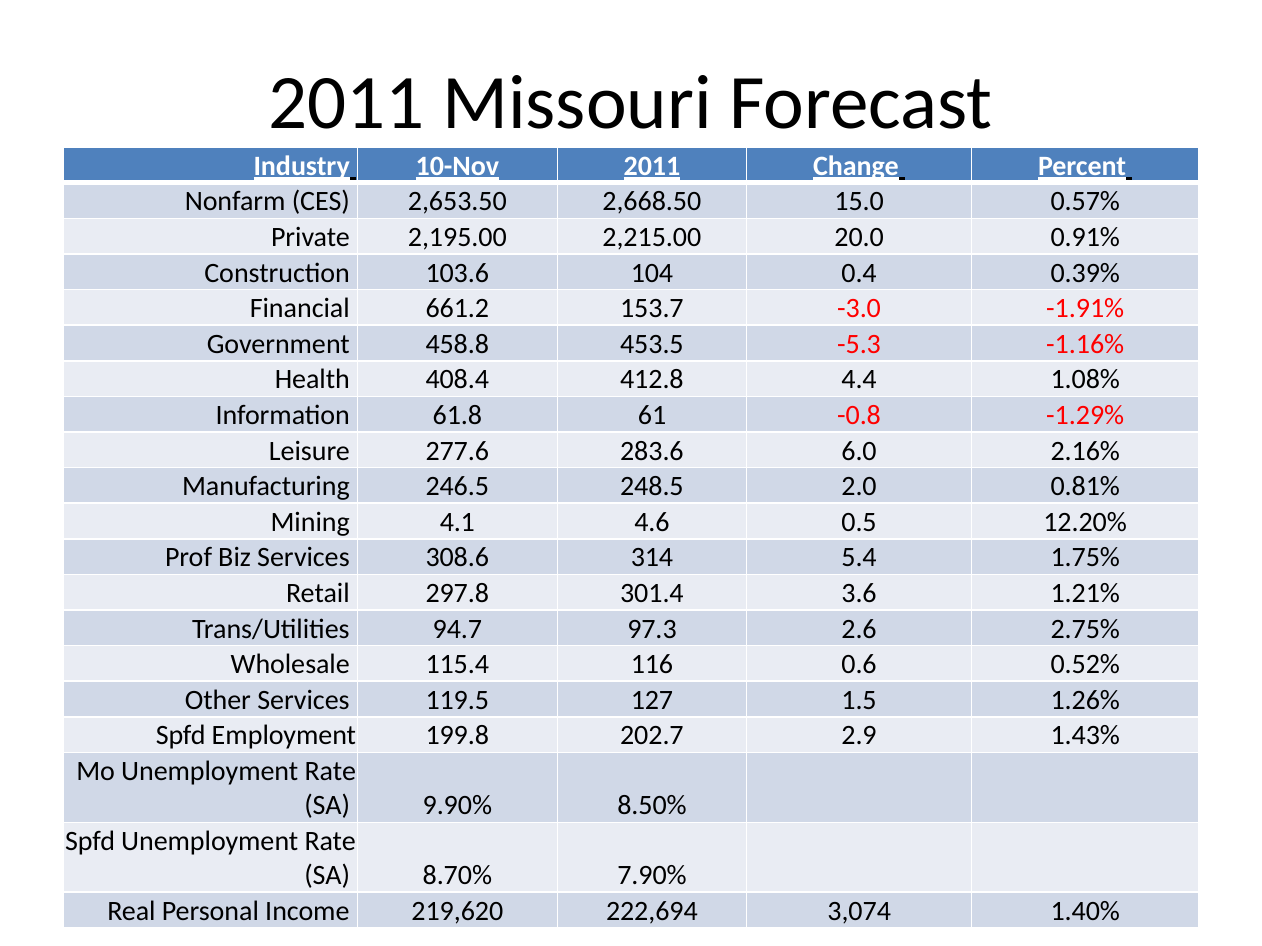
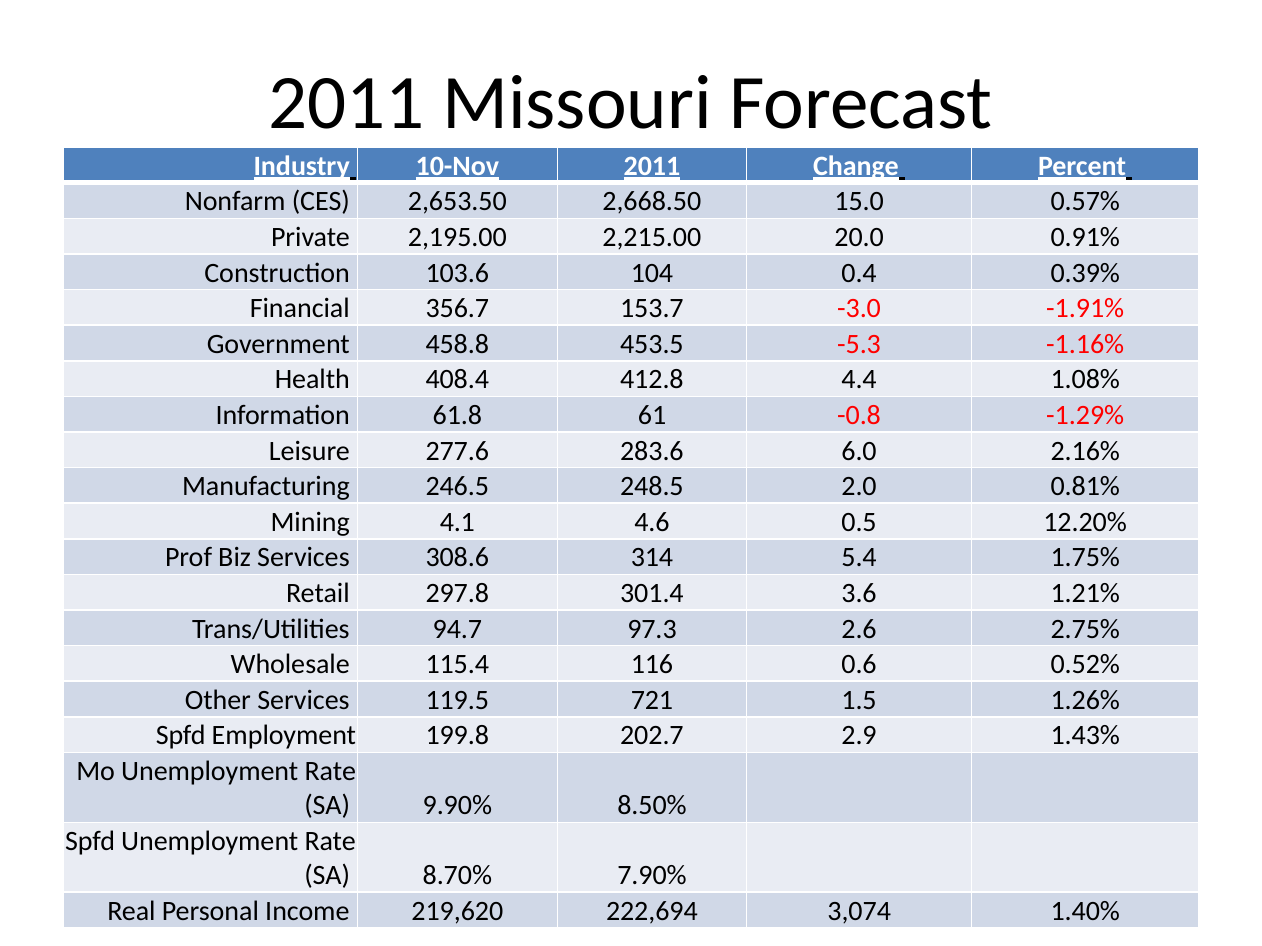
661.2: 661.2 -> 356.7
127: 127 -> 721
